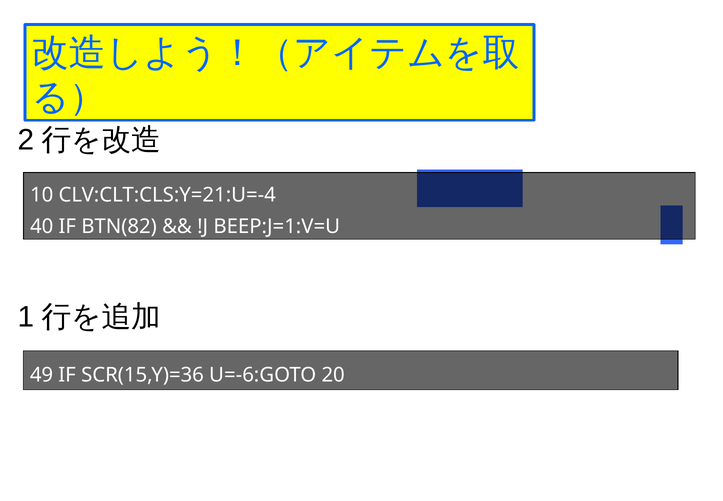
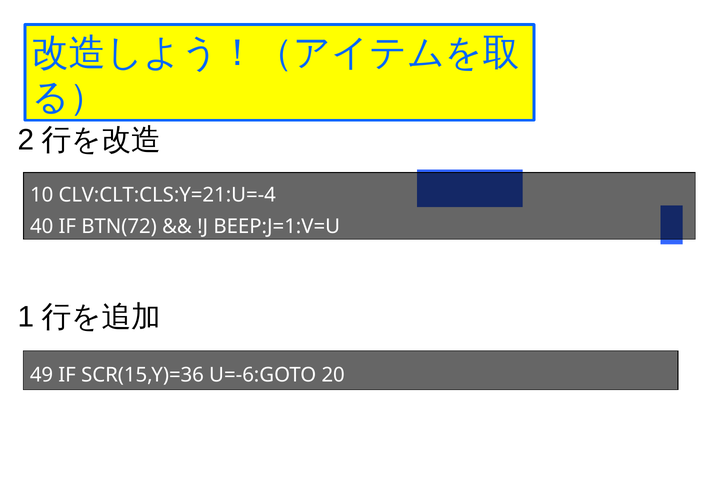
BTN(82: BTN(82 -> BTN(72
